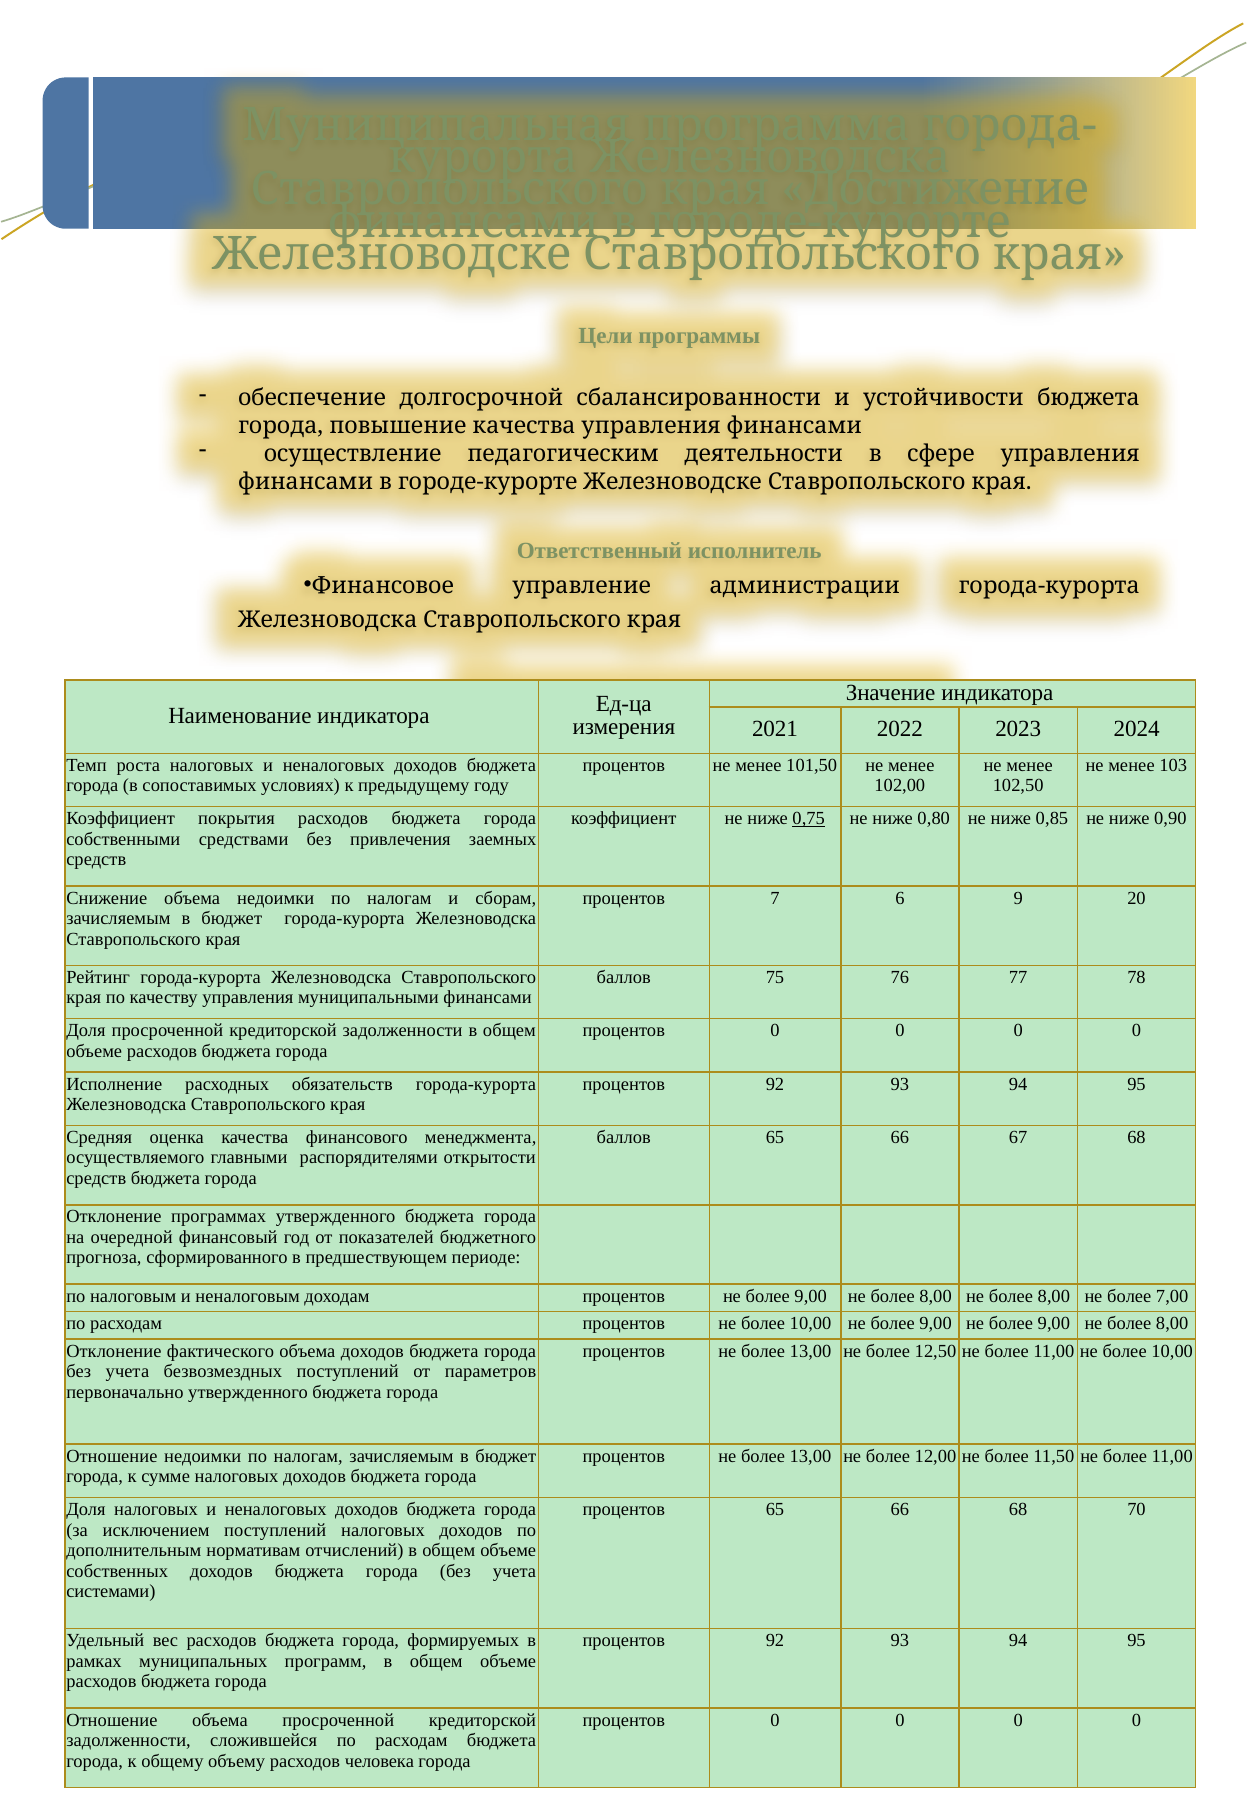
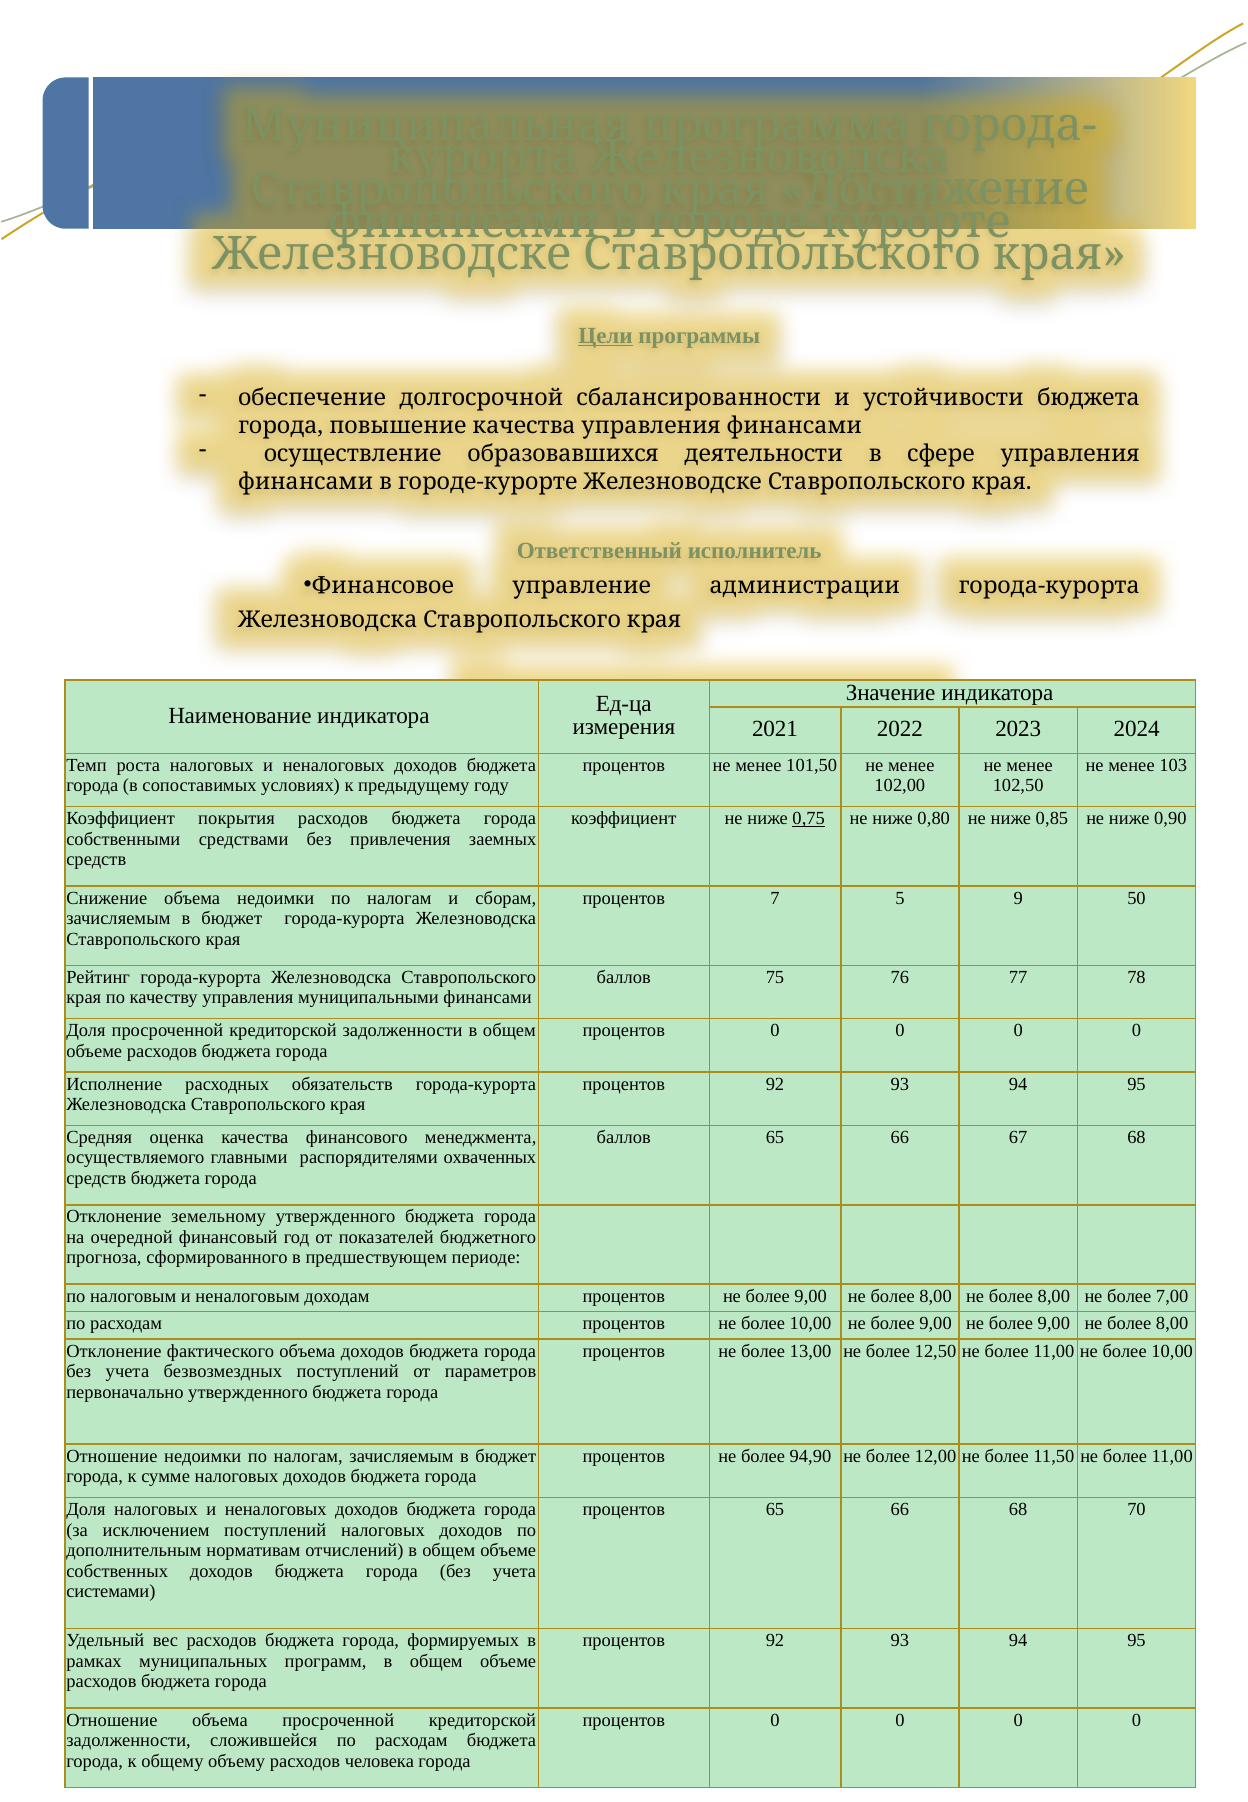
Цели underline: none -> present
педагогическим: педагогическим -> образовавшихся
6: 6 -> 5
20: 20 -> 50
открытости: открытости -> охваченных
программах: программах -> земельному
13,00 at (811, 1457): 13,00 -> 94,90
